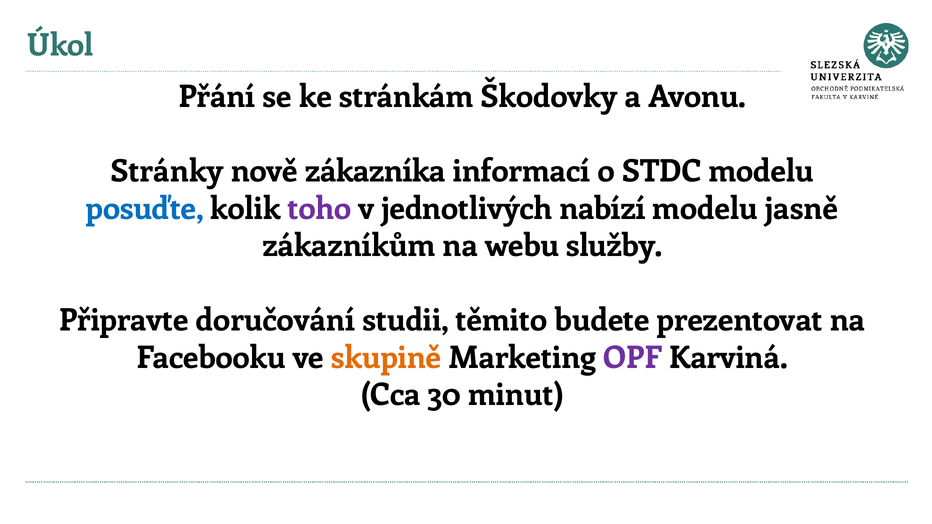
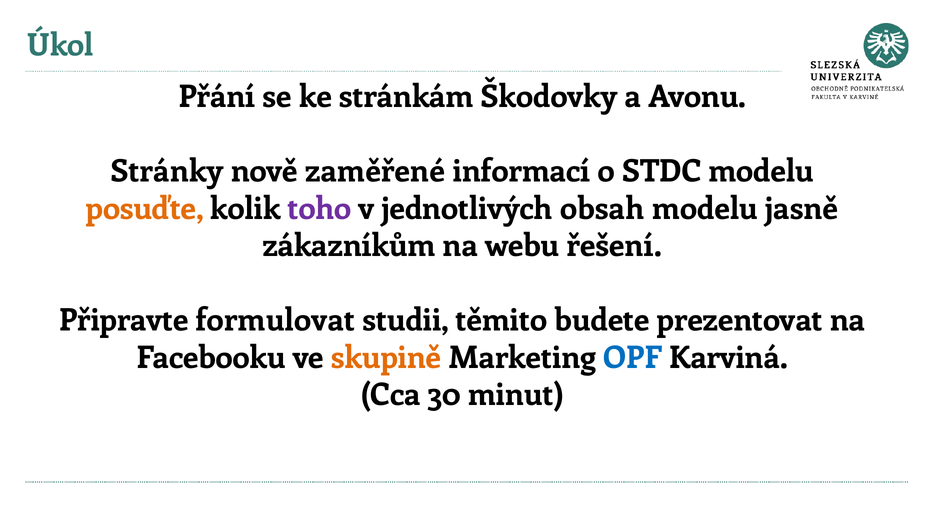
zákazníka: zákazníka -> zaměřené
posuďte colour: blue -> orange
nabízí: nabízí -> obsah
služby: služby -> řešení
doručování: doručování -> formulovat
OPF colour: purple -> blue
